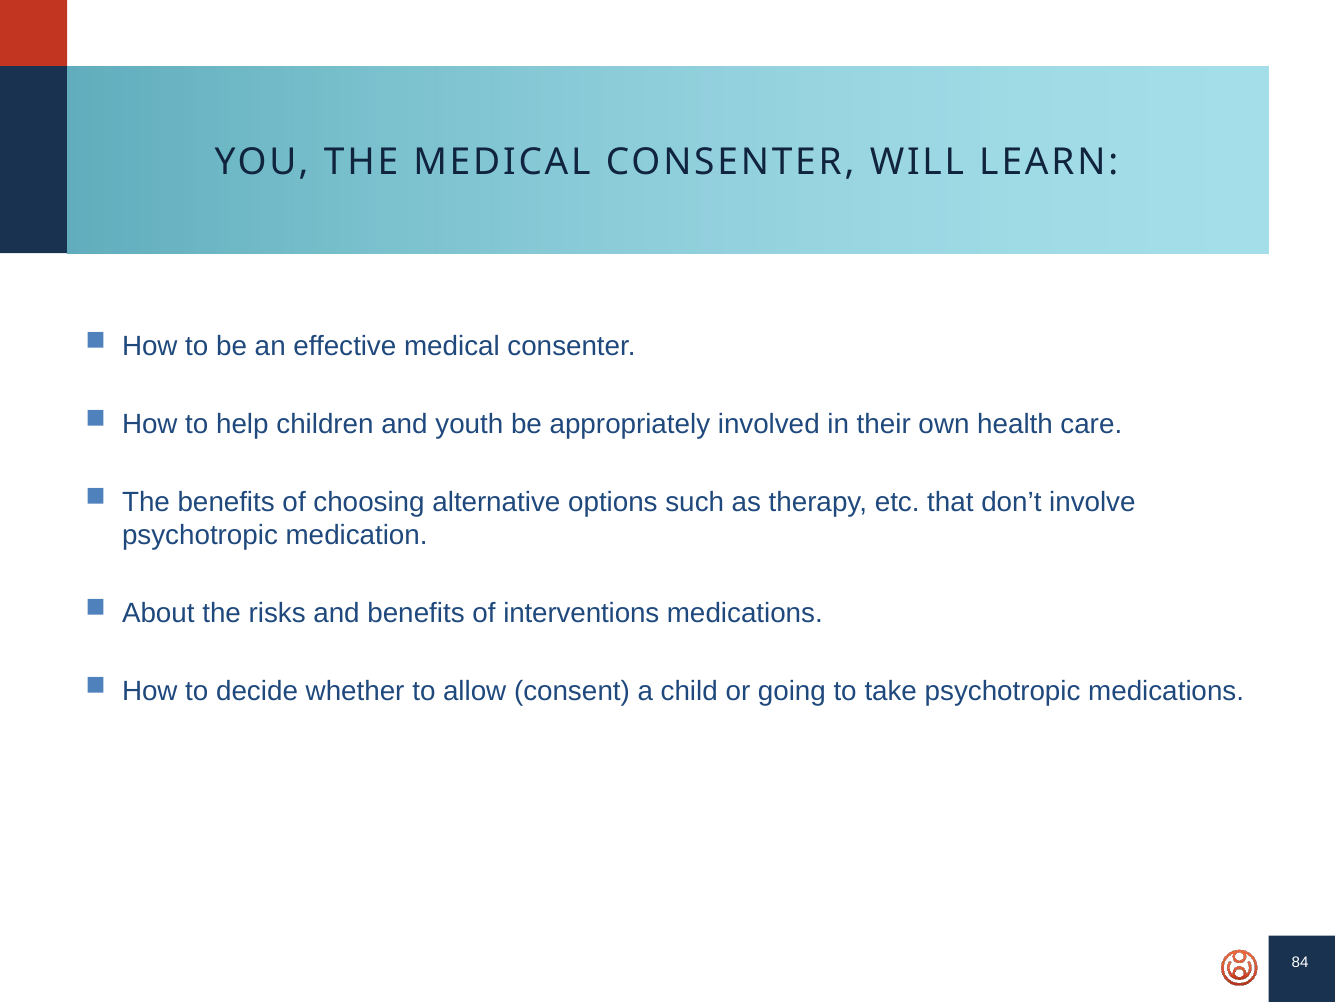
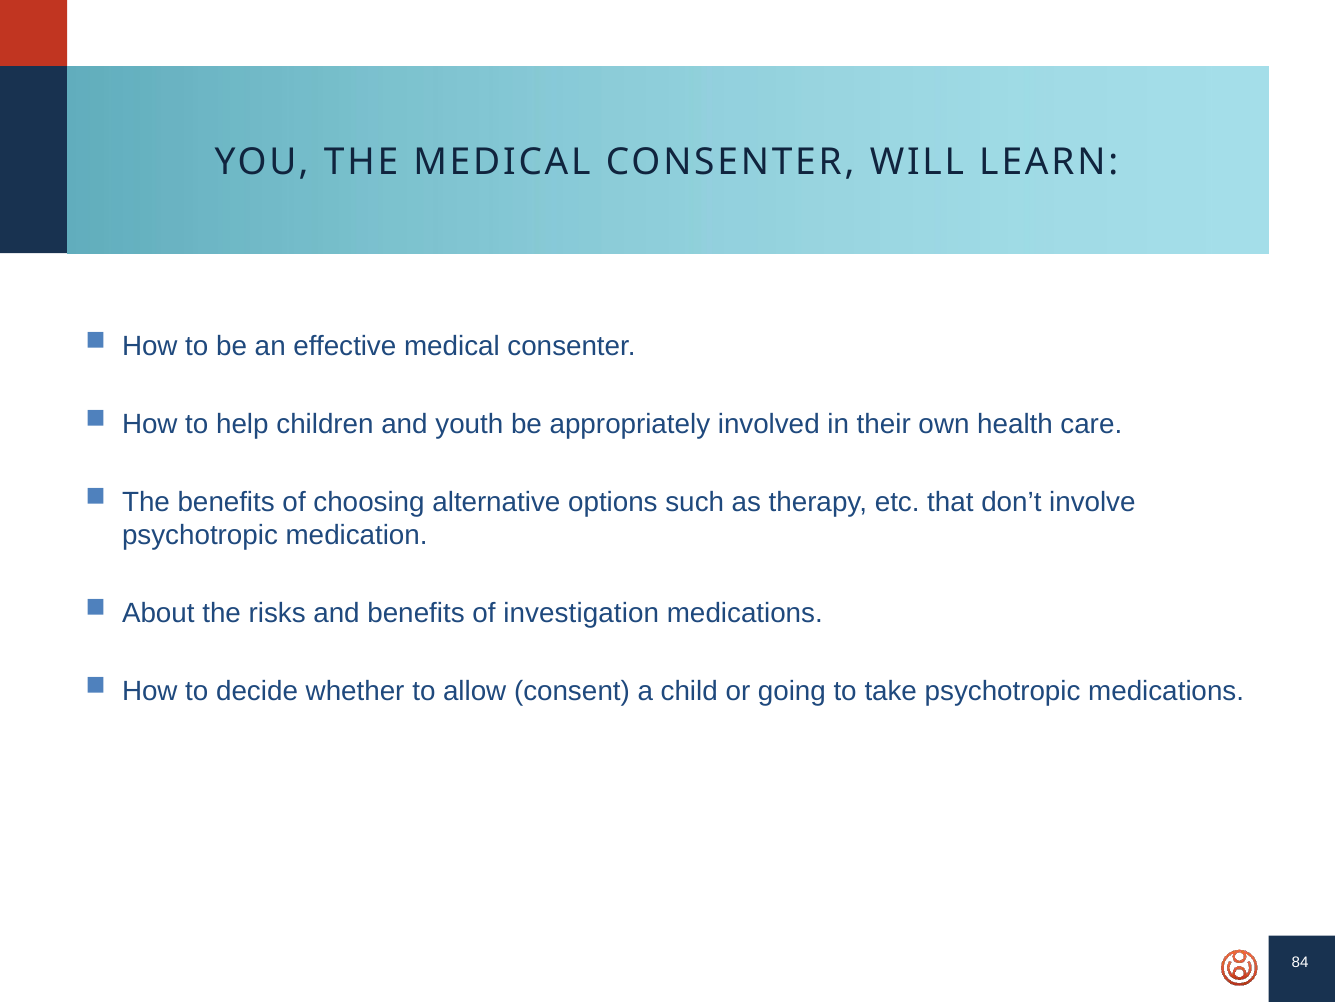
interventions: interventions -> investigation
